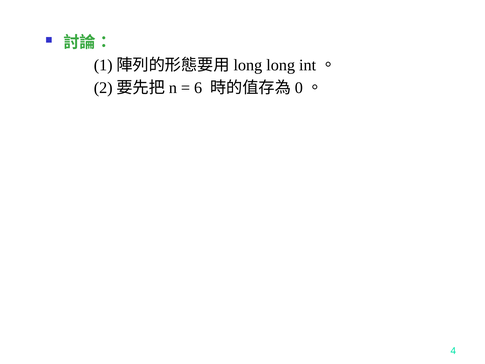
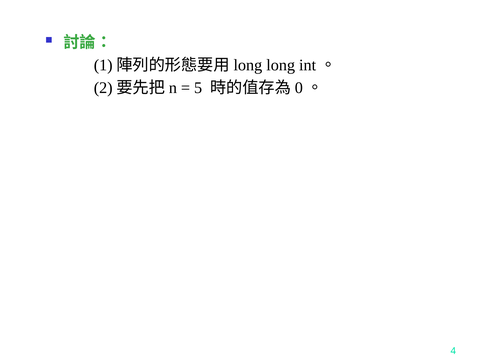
6: 6 -> 5
